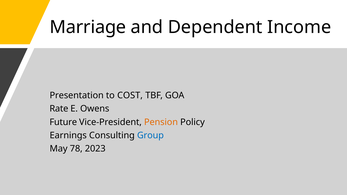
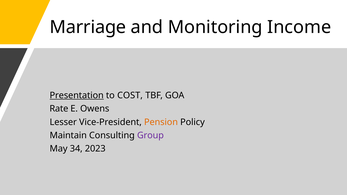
Dependent: Dependent -> Monitoring
Presentation underline: none -> present
Future: Future -> Lesser
Earnings: Earnings -> Maintain
Group colour: blue -> purple
78: 78 -> 34
